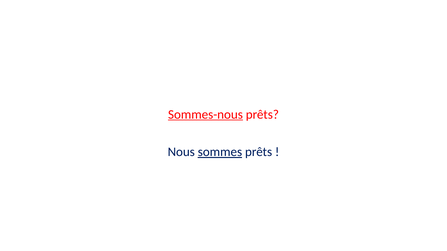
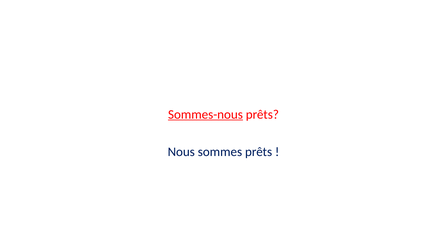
sommes underline: present -> none
